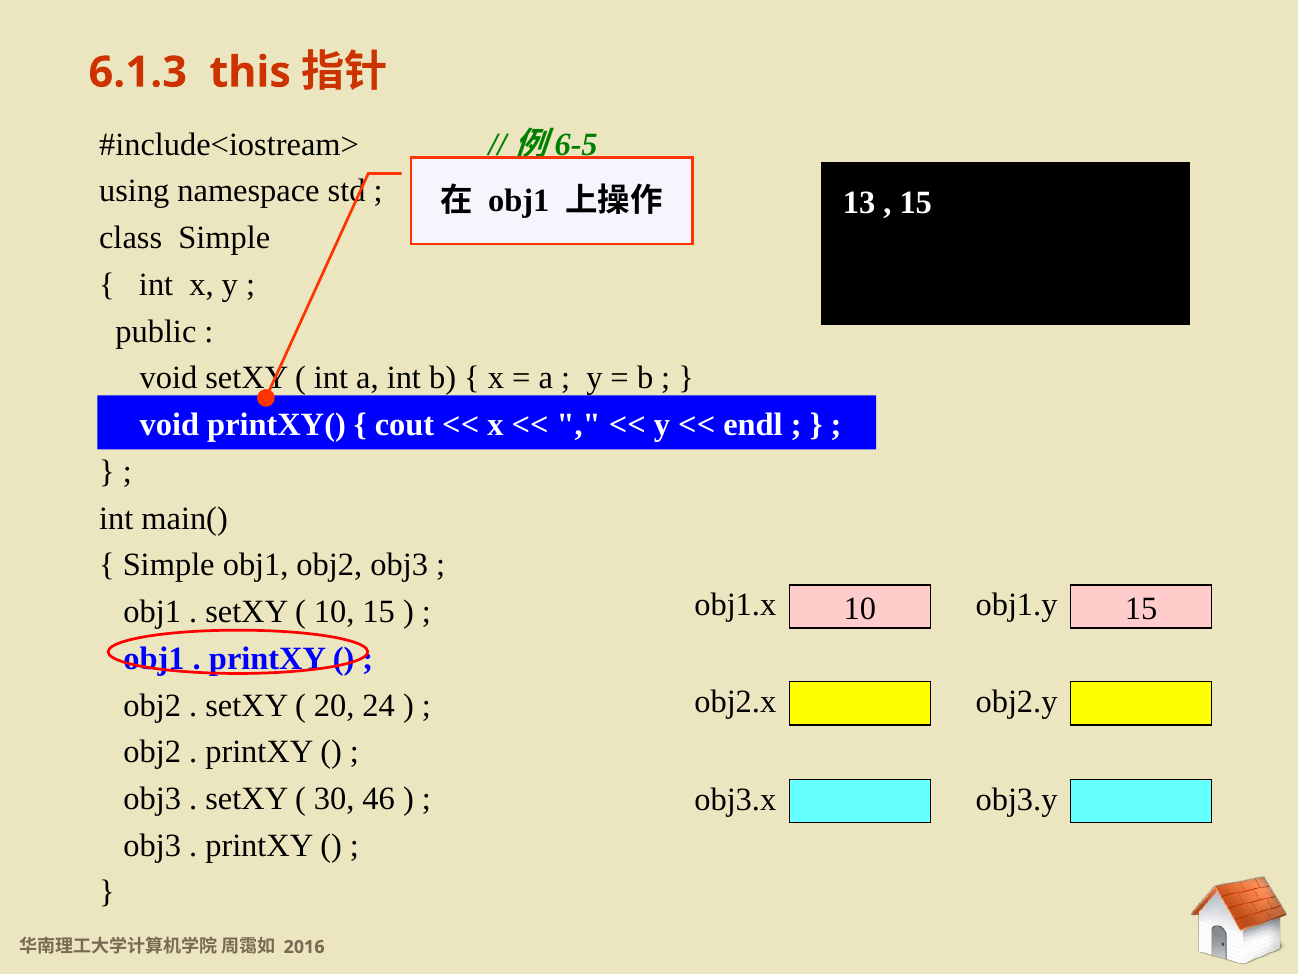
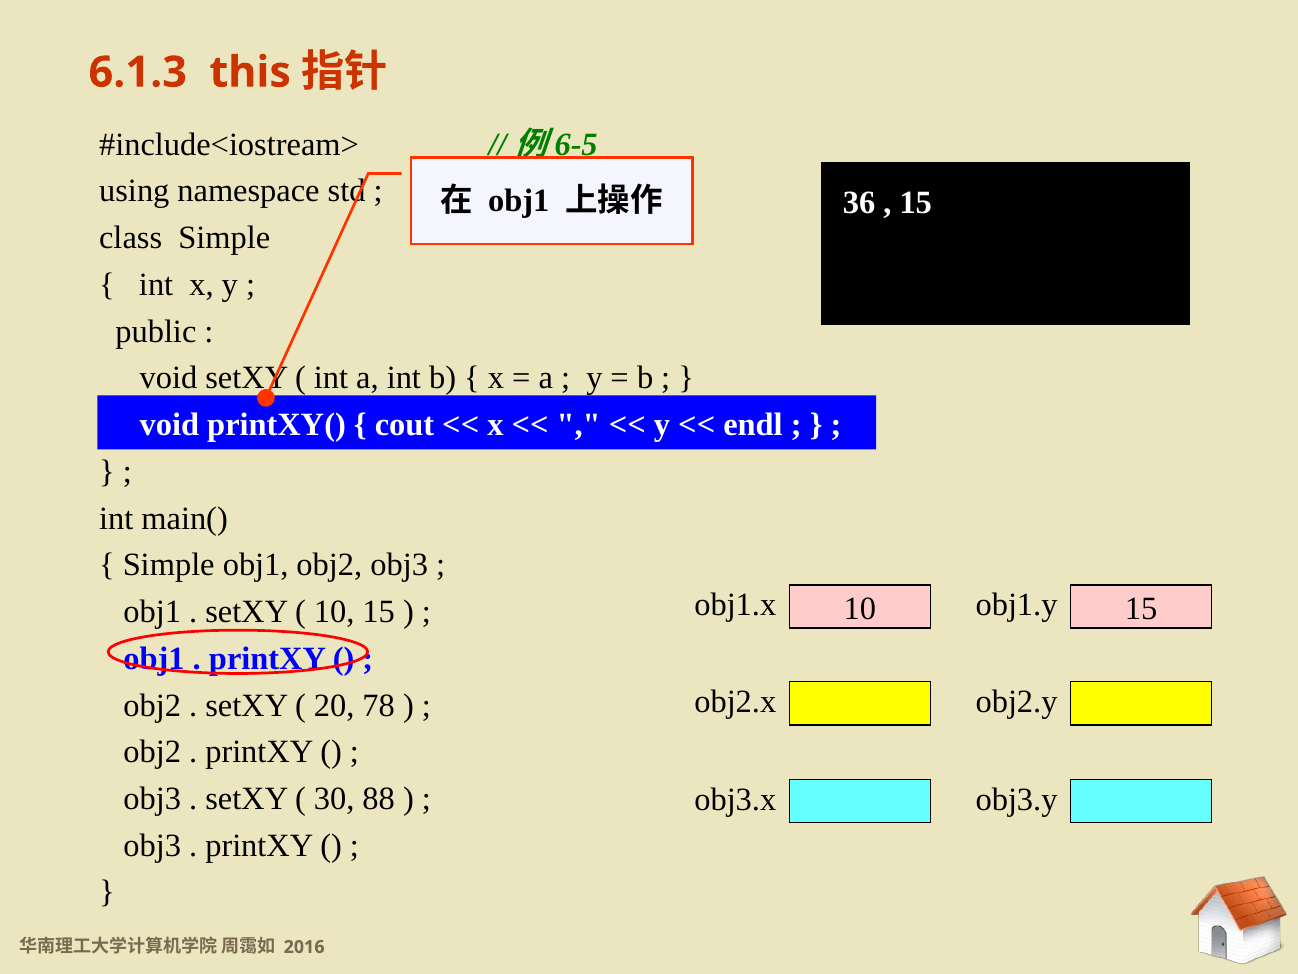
13: 13 -> 36
24: 24 -> 78
46: 46 -> 88
